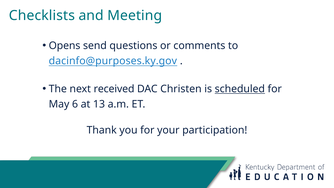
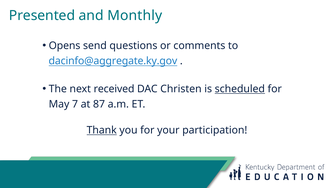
Checklists: Checklists -> Presented
Meeting: Meeting -> Monthly
dacinfo@purposes.ky.gov: dacinfo@purposes.ky.gov -> dacinfo@aggregate.ky.gov
6: 6 -> 7
13: 13 -> 87
Thank underline: none -> present
